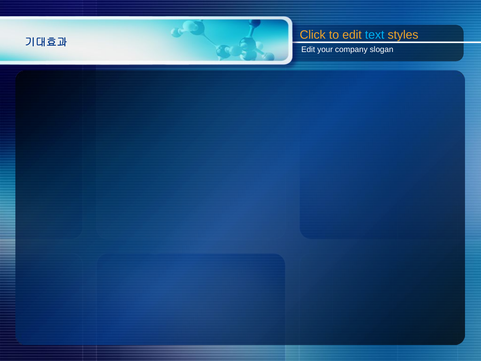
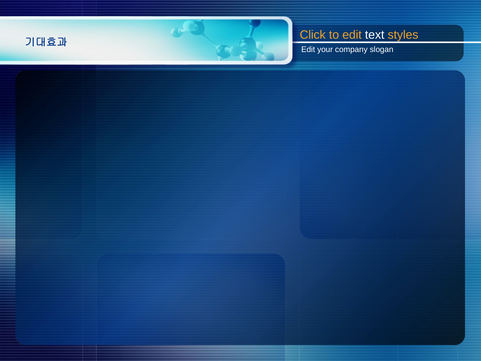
text colour: light blue -> white
